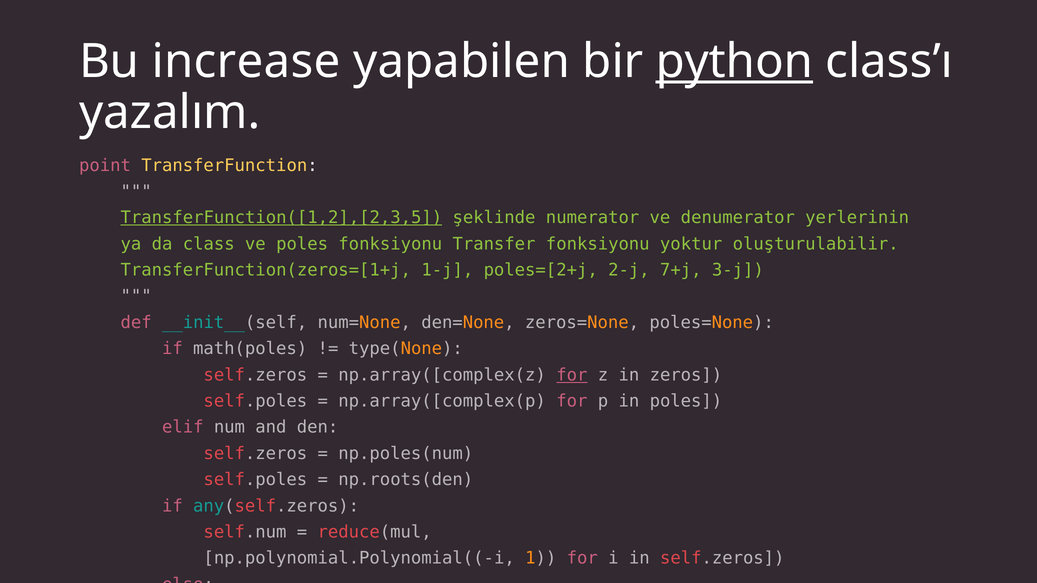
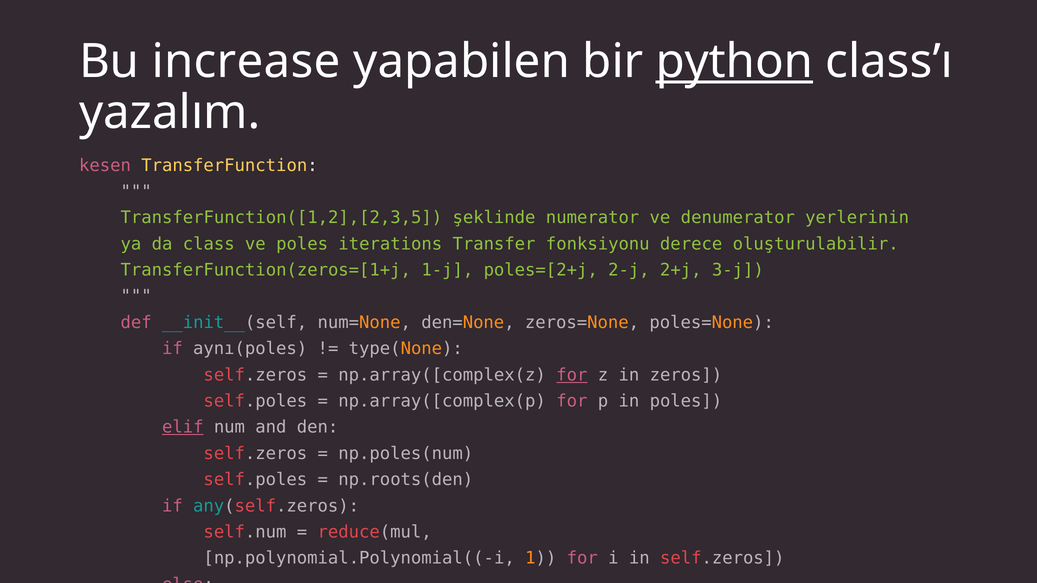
point at (105, 165): point -> kesen
TransferFunction([1,2],[2,3,5 underline: present -> none
poles fonksiyonu: fonksiyonu -> iterations
yoktur: yoktur -> derece
7+j: 7+j -> 2+j
math(poles: math(poles -> aynı(poles
elif underline: none -> present
